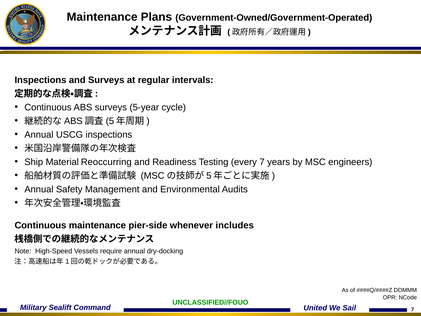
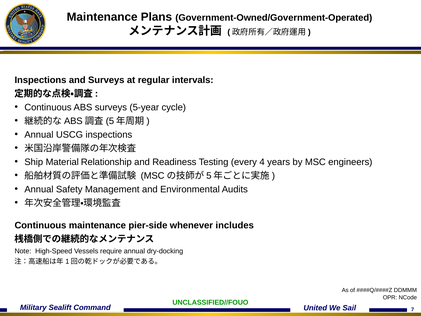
Reoccurring: Reoccurring -> Relationship
every 7: 7 -> 4
